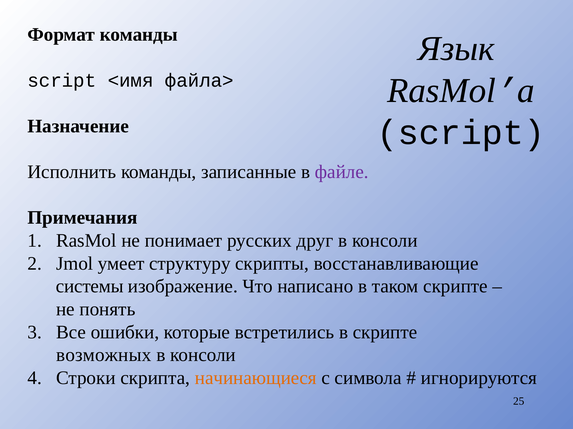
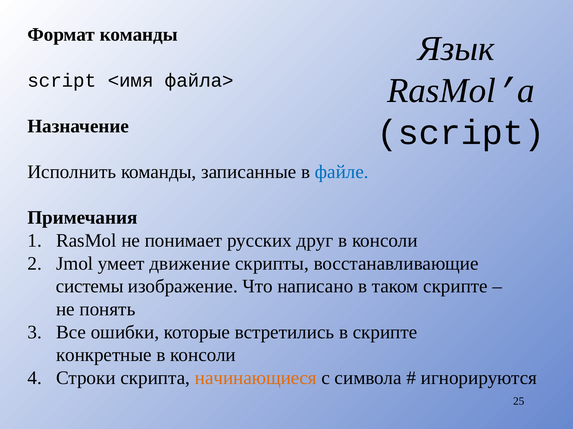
файле colour: purple -> blue
структуру: структуру -> движение
возможных: возможных -> конкретные
